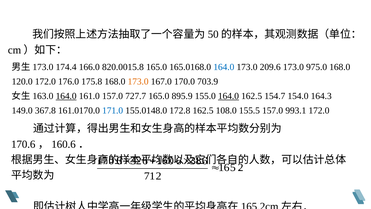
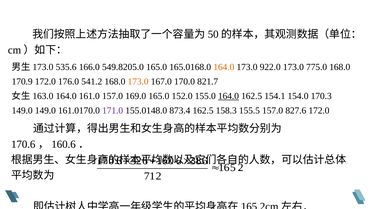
174.4: 174.4 -> 535.6
820.0015.8: 820.0015.8 -> 549.8205.0
164.0 at (224, 67) colour: blue -> orange
209.6: 209.6 -> 922.0
975.0: 975.0 -> 775.0
120.0: 120.0 -> 170.9
175.8: 175.8 -> 541.2
703.9: 703.9 -> 821.7
164.0 at (66, 96) underline: present -> none
727.7: 727.7 -> 169.0
895.9: 895.9 -> 152.0
154.7: 154.7 -> 154.1
164.3: 164.3 -> 170.3
149.0 367.8: 367.8 -> 149.0
171.0 colour: blue -> purple
172.8: 172.8 -> 873.4
108.0: 108.0 -> 158.3
993.1: 993.1 -> 827.6
